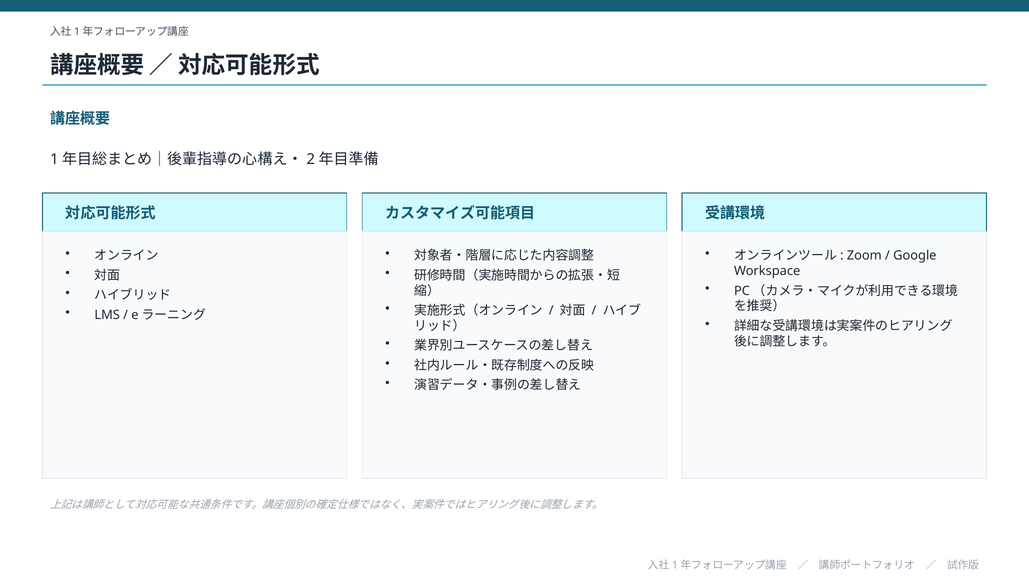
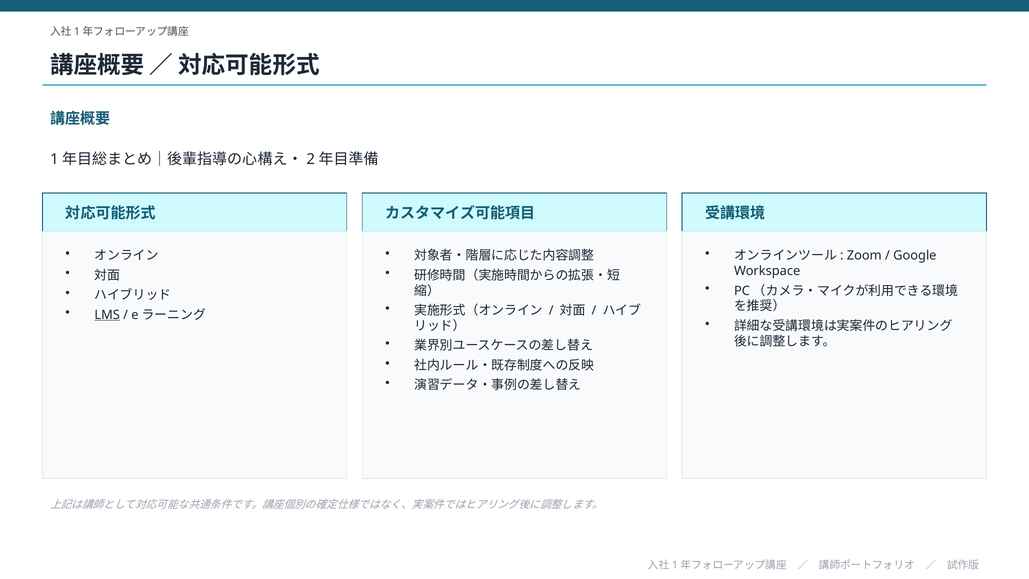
LMS underline: none -> present
